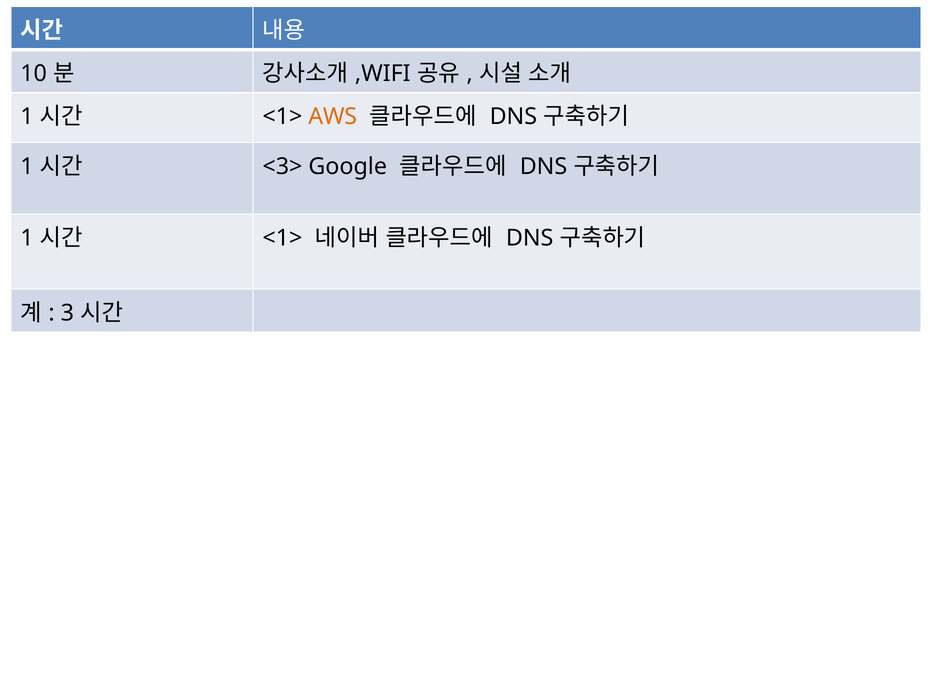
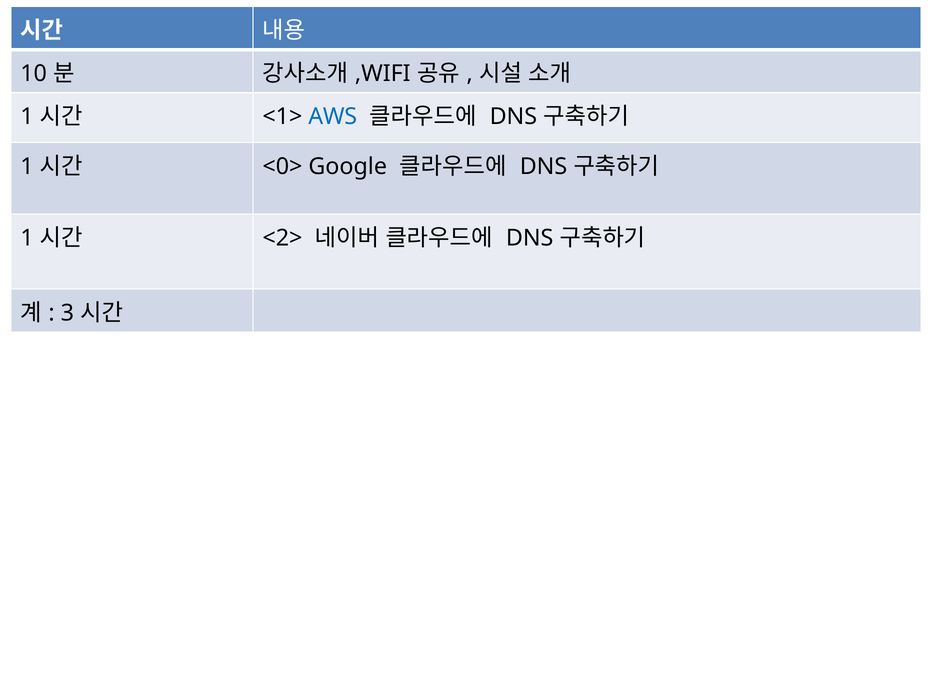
AWS colour: orange -> blue
<3>: <3> -> <0>
<1> at (282, 238): <1> -> <2>
